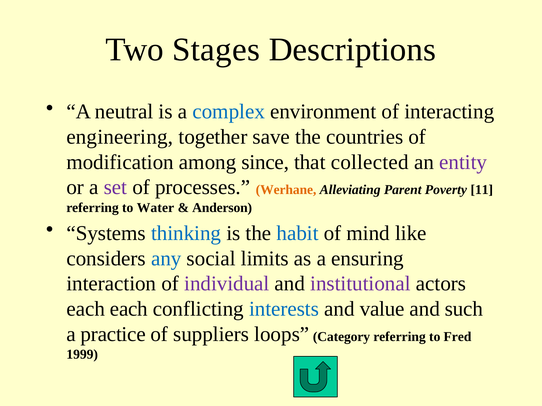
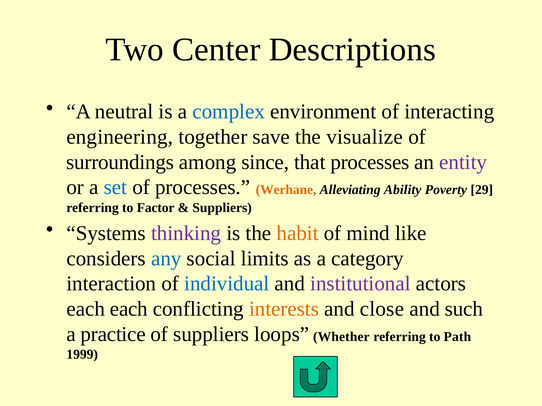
Stages: Stages -> Center
countries: countries -> visualize
modification: modification -> surroundings
that collected: collected -> processes
set colour: purple -> blue
Parent: Parent -> Ability
11: 11 -> 29
Water: Water -> Factor
Anderson at (222, 208): Anderson -> Suppliers
thinking colour: blue -> purple
habit colour: blue -> orange
ensuring: ensuring -> category
individual colour: purple -> blue
interests colour: blue -> orange
value: value -> close
Category: Category -> Whether
Fred: Fred -> Path
